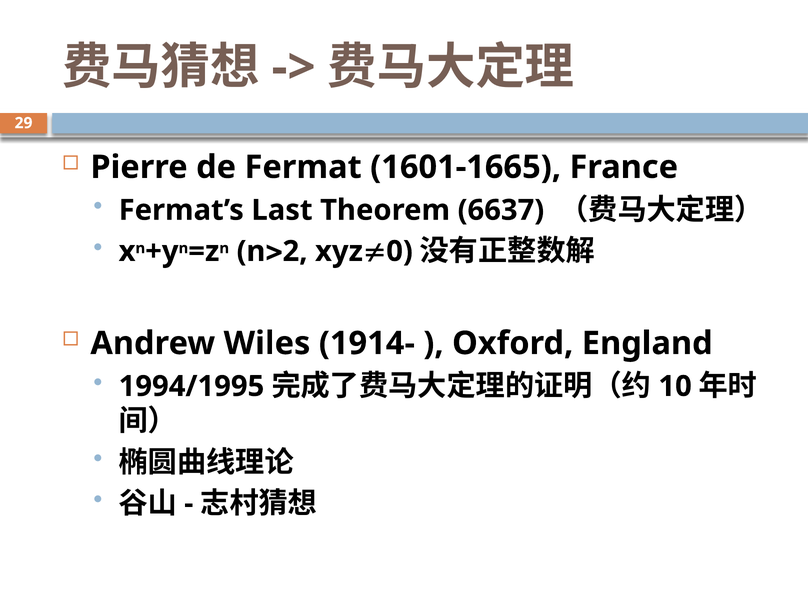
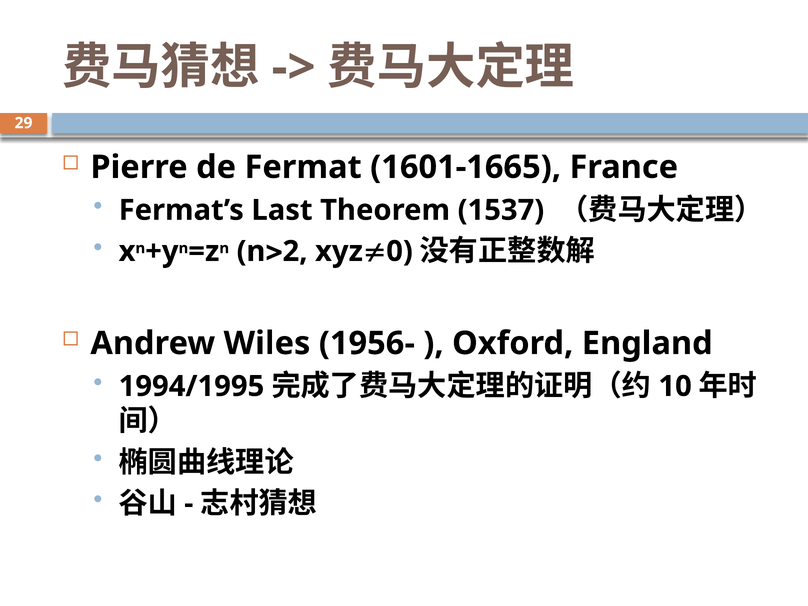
6637: 6637 -> 1537
1914-: 1914- -> 1956-
